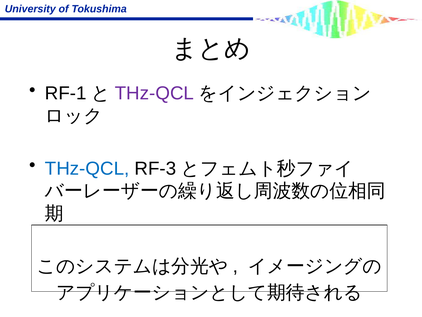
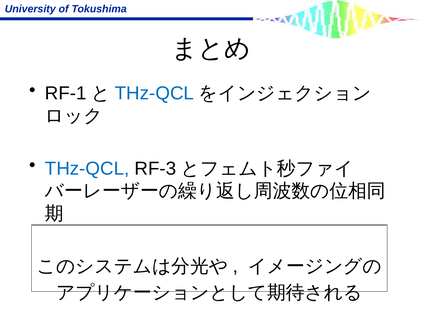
THz-QCL at (154, 93) colour: purple -> blue
